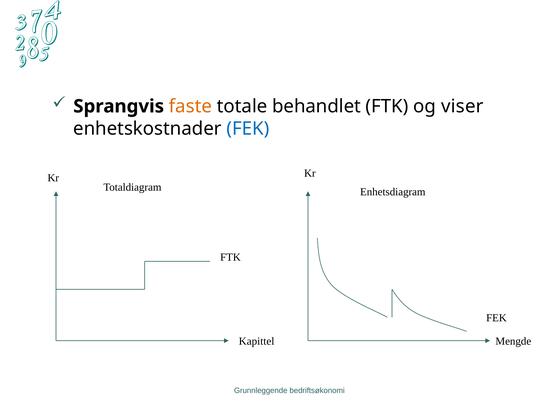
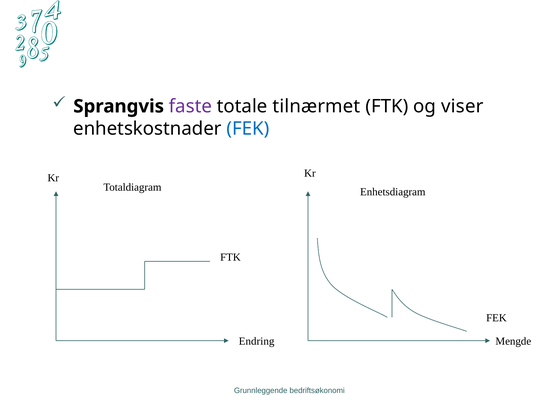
faste colour: orange -> purple
behandlet: behandlet -> tilnærmet
Kapittel: Kapittel -> Endring
